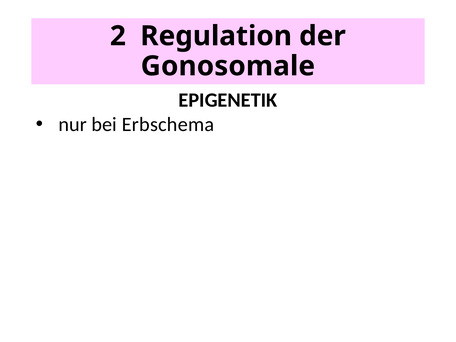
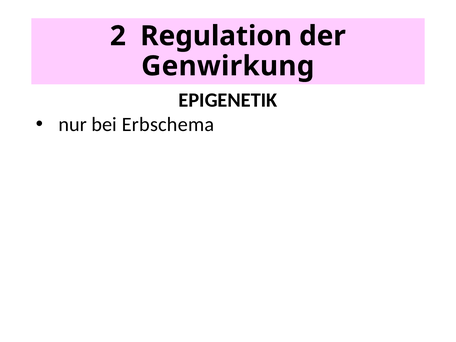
Gonosomale: Gonosomale -> Genwirkung
